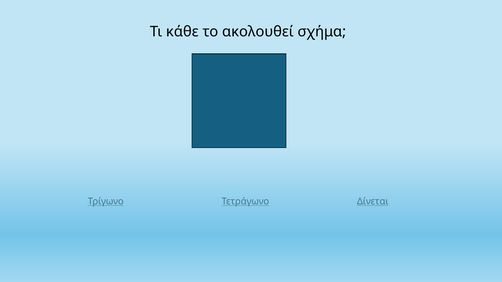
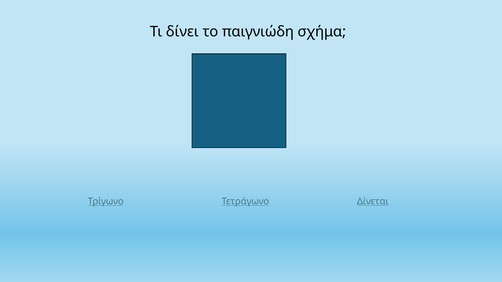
κάθε: κάθε -> δίνει
ακολουθεί: ακολουθεί -> παιγνιώδη
